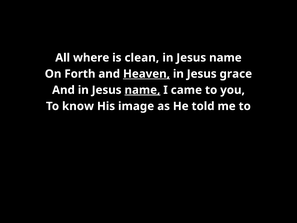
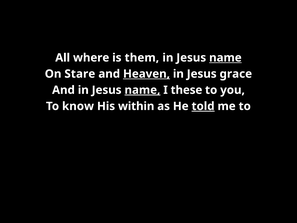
clean: clean -> them
name at (225, 58) underline: none -> present
Forth: Forth -> Stare
came: came -> these
image: image -> within
told underline: none -> present
